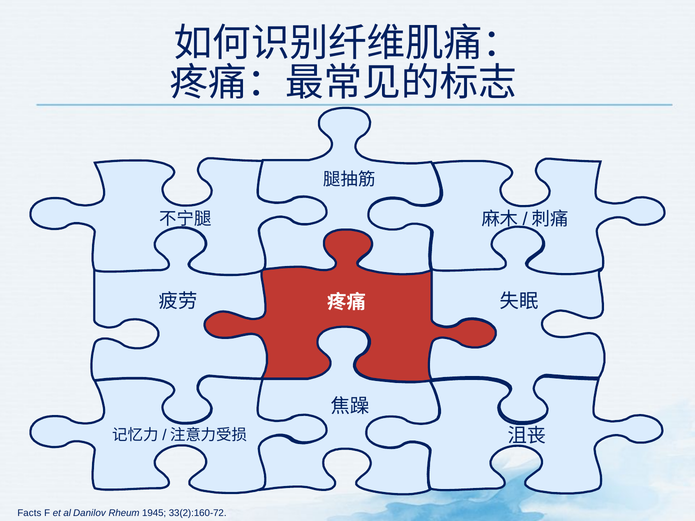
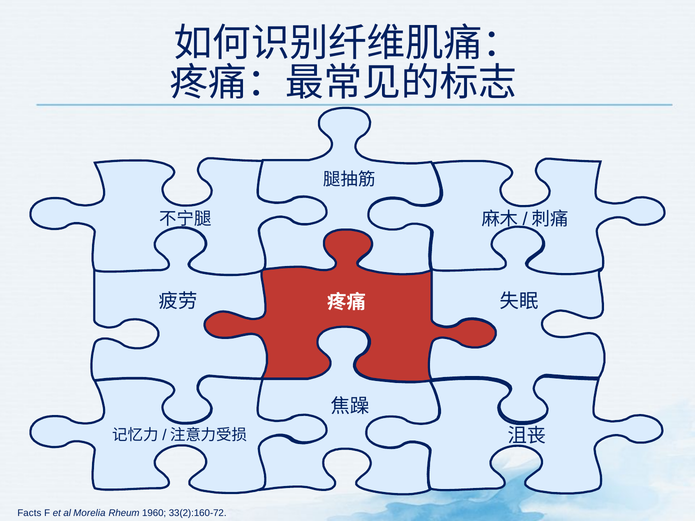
Danilov: Danilov -> Morelia
1945: 1945 -> 1960
